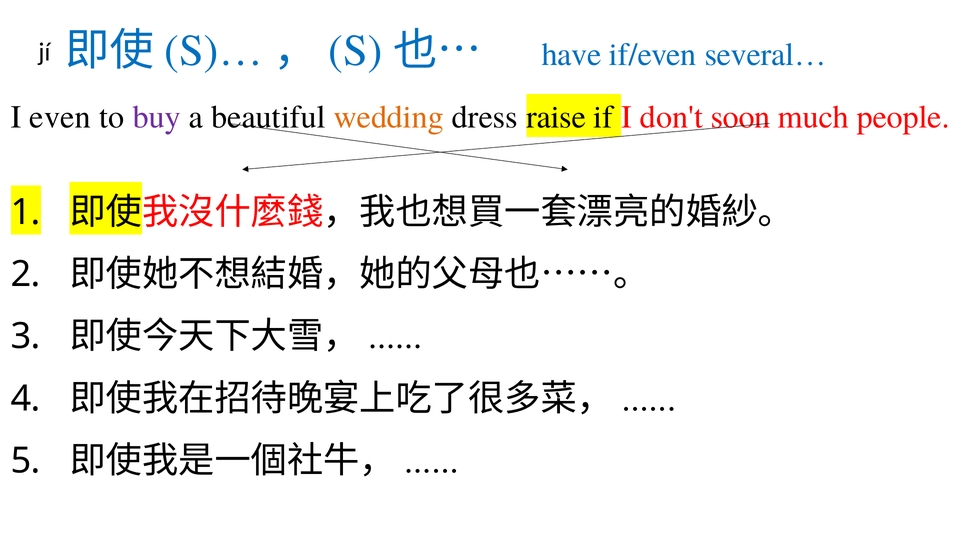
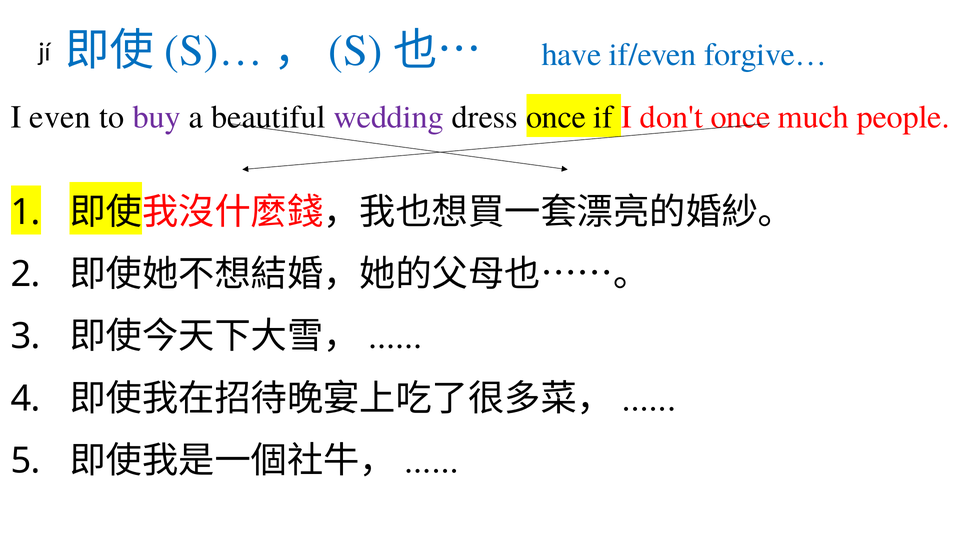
several…: several… -> forgive…
wedding colour: orange -> purple
dress raise: raise -> once
don't soon: soon -> once
